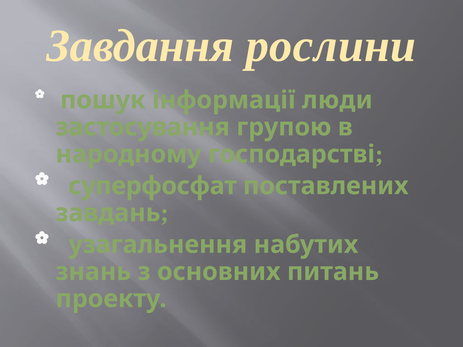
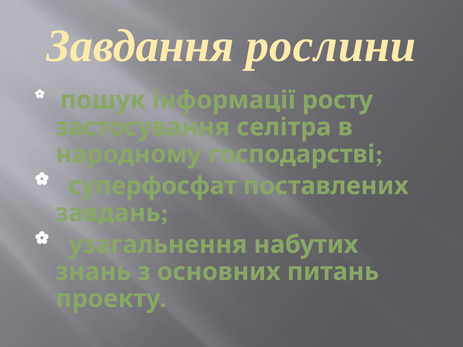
люди: люди -> росту
групою: групою -> селітра
